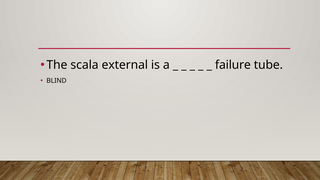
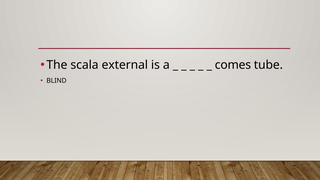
failure: failure -> comes
